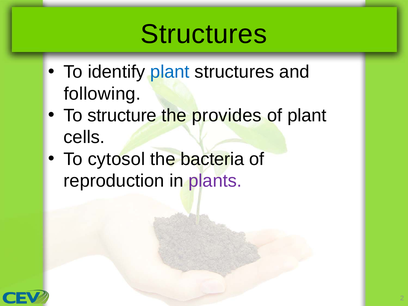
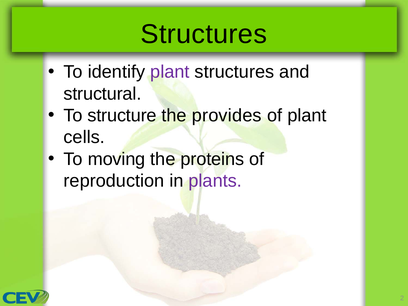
plant at (170, 72) colour: blue -> purple
following: following -> structural
cytosol: cytosol -> moving
bacteria: bacteria -> proteins
